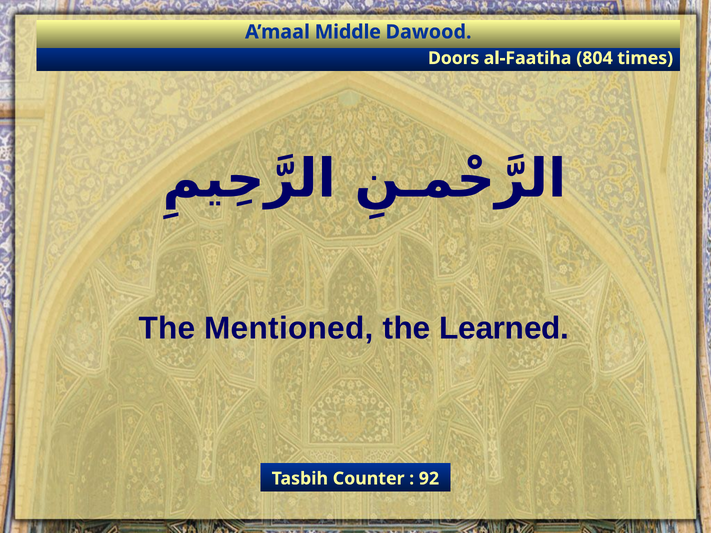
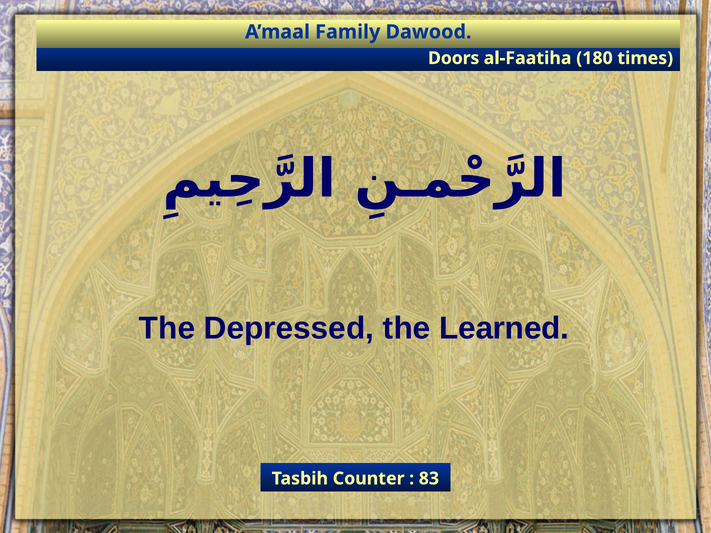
Middle: Middle -> Family
804: 804 -> 180
Mentioned: Mentioned -> Depressed
92: 92 -> 83
